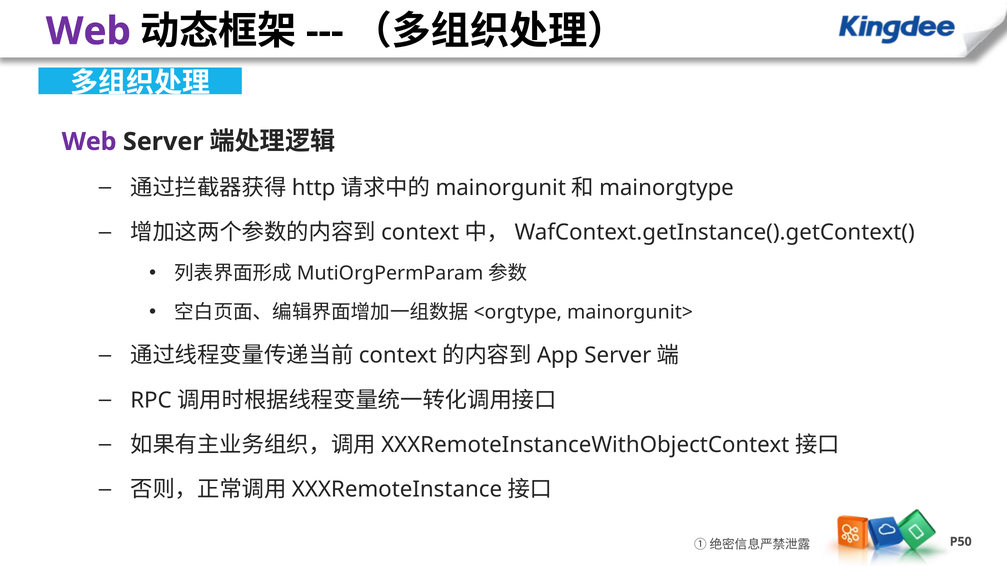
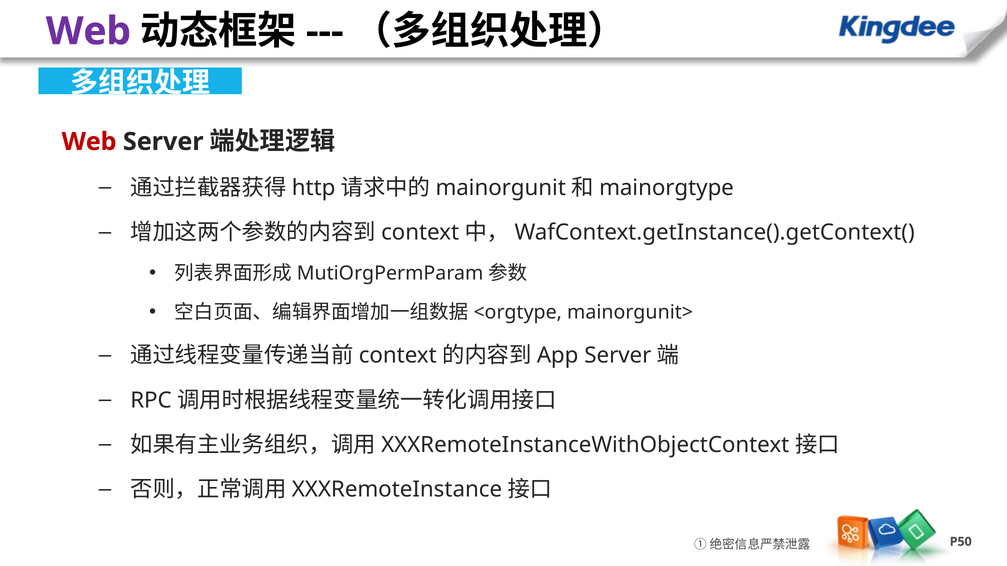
Web at (89, 142) colour: purple -> red
